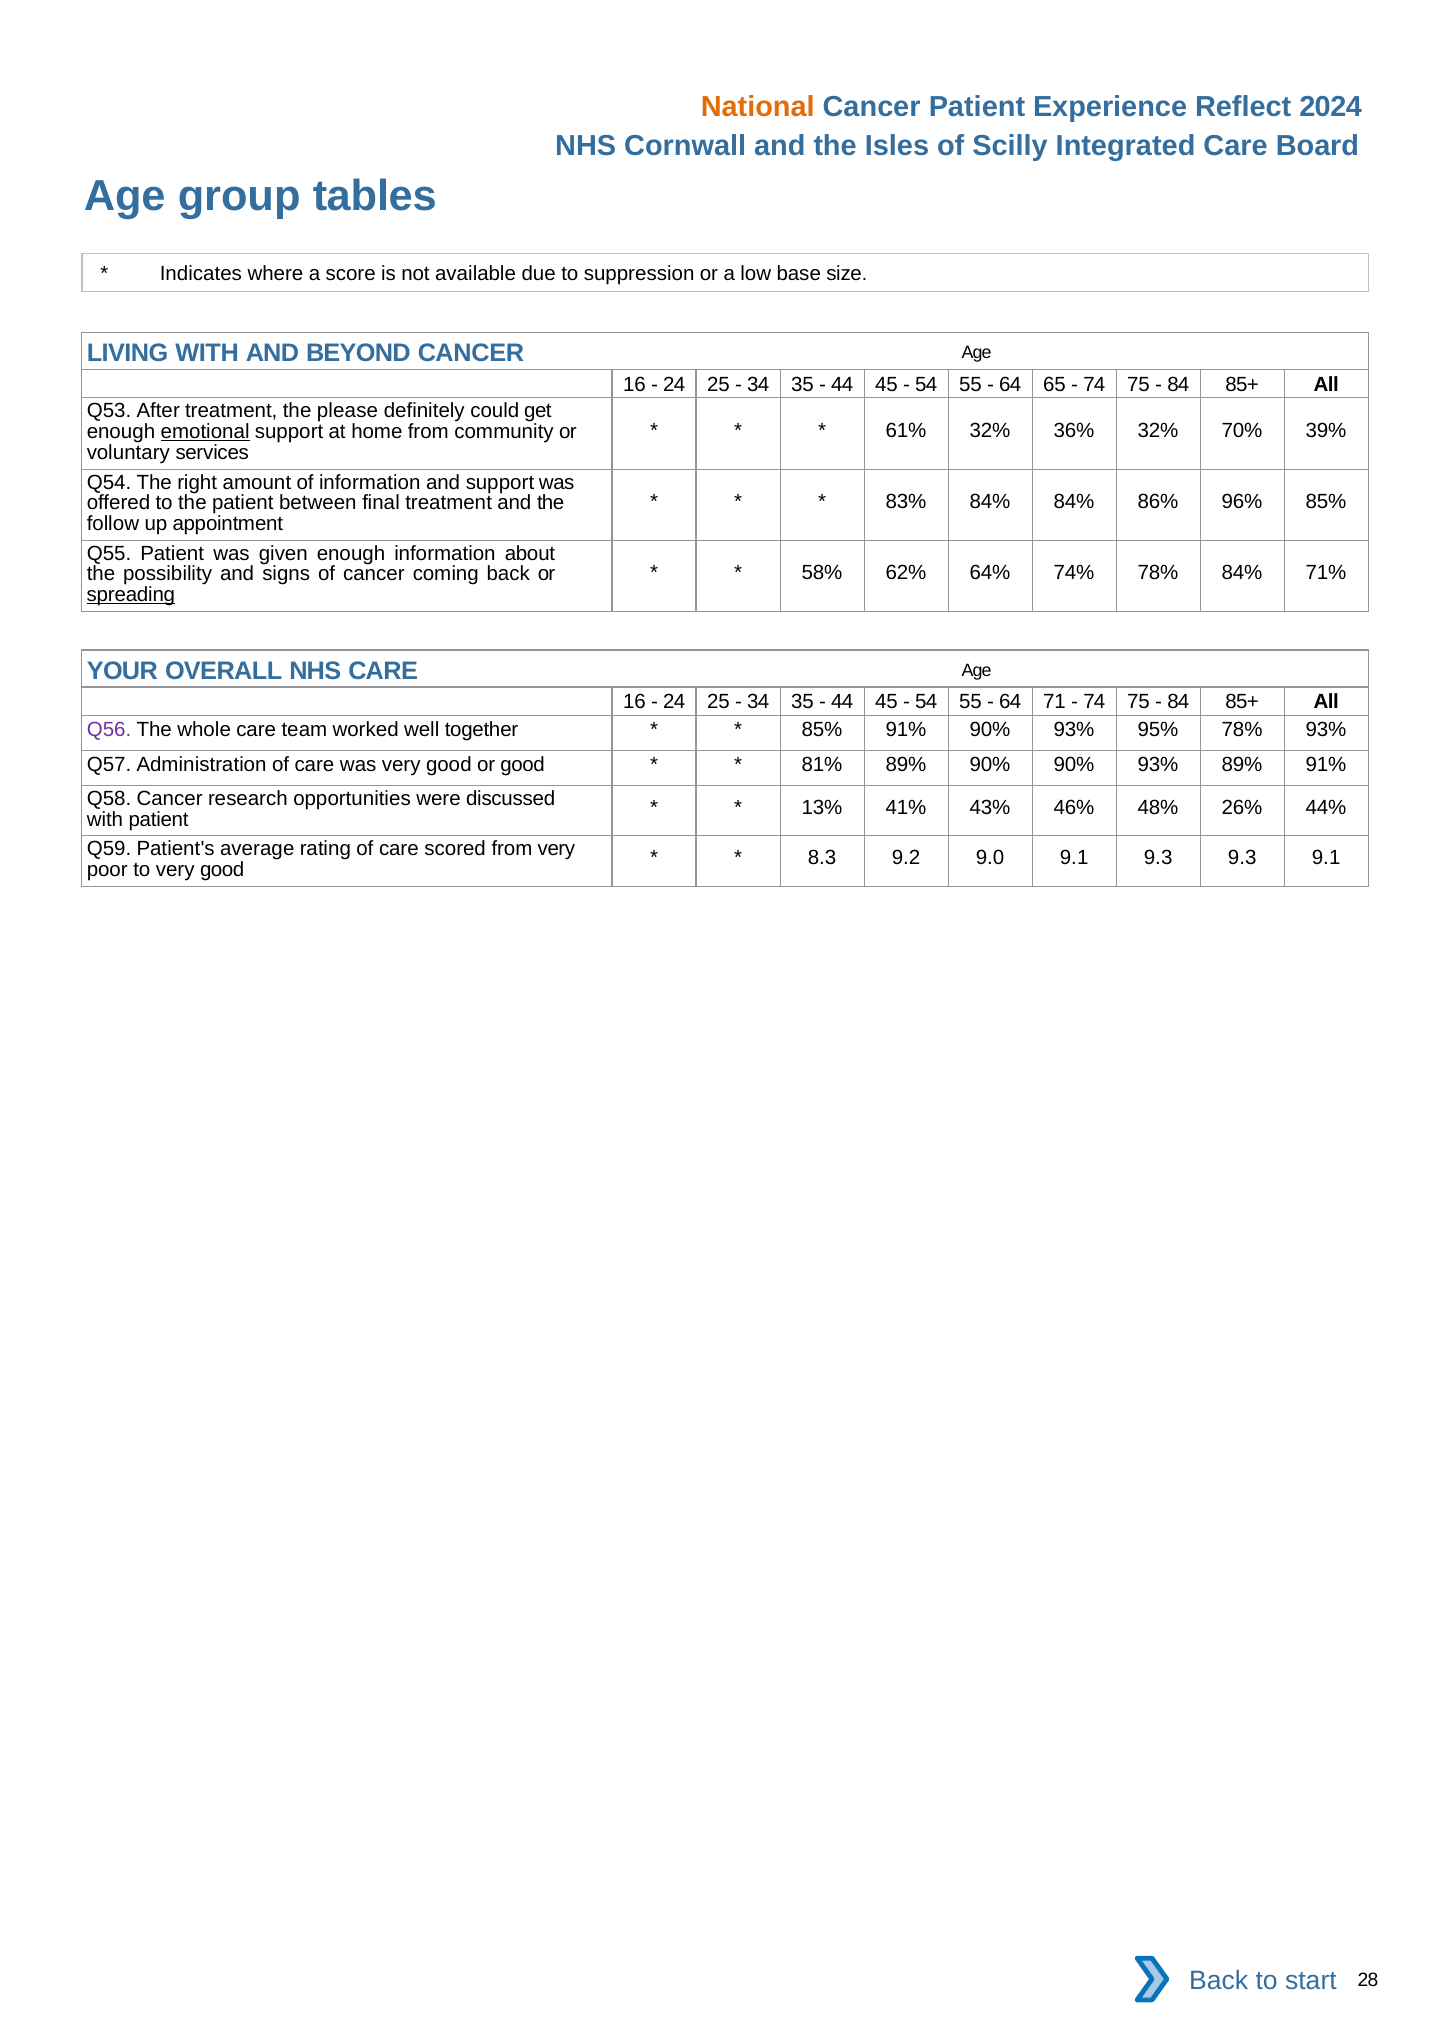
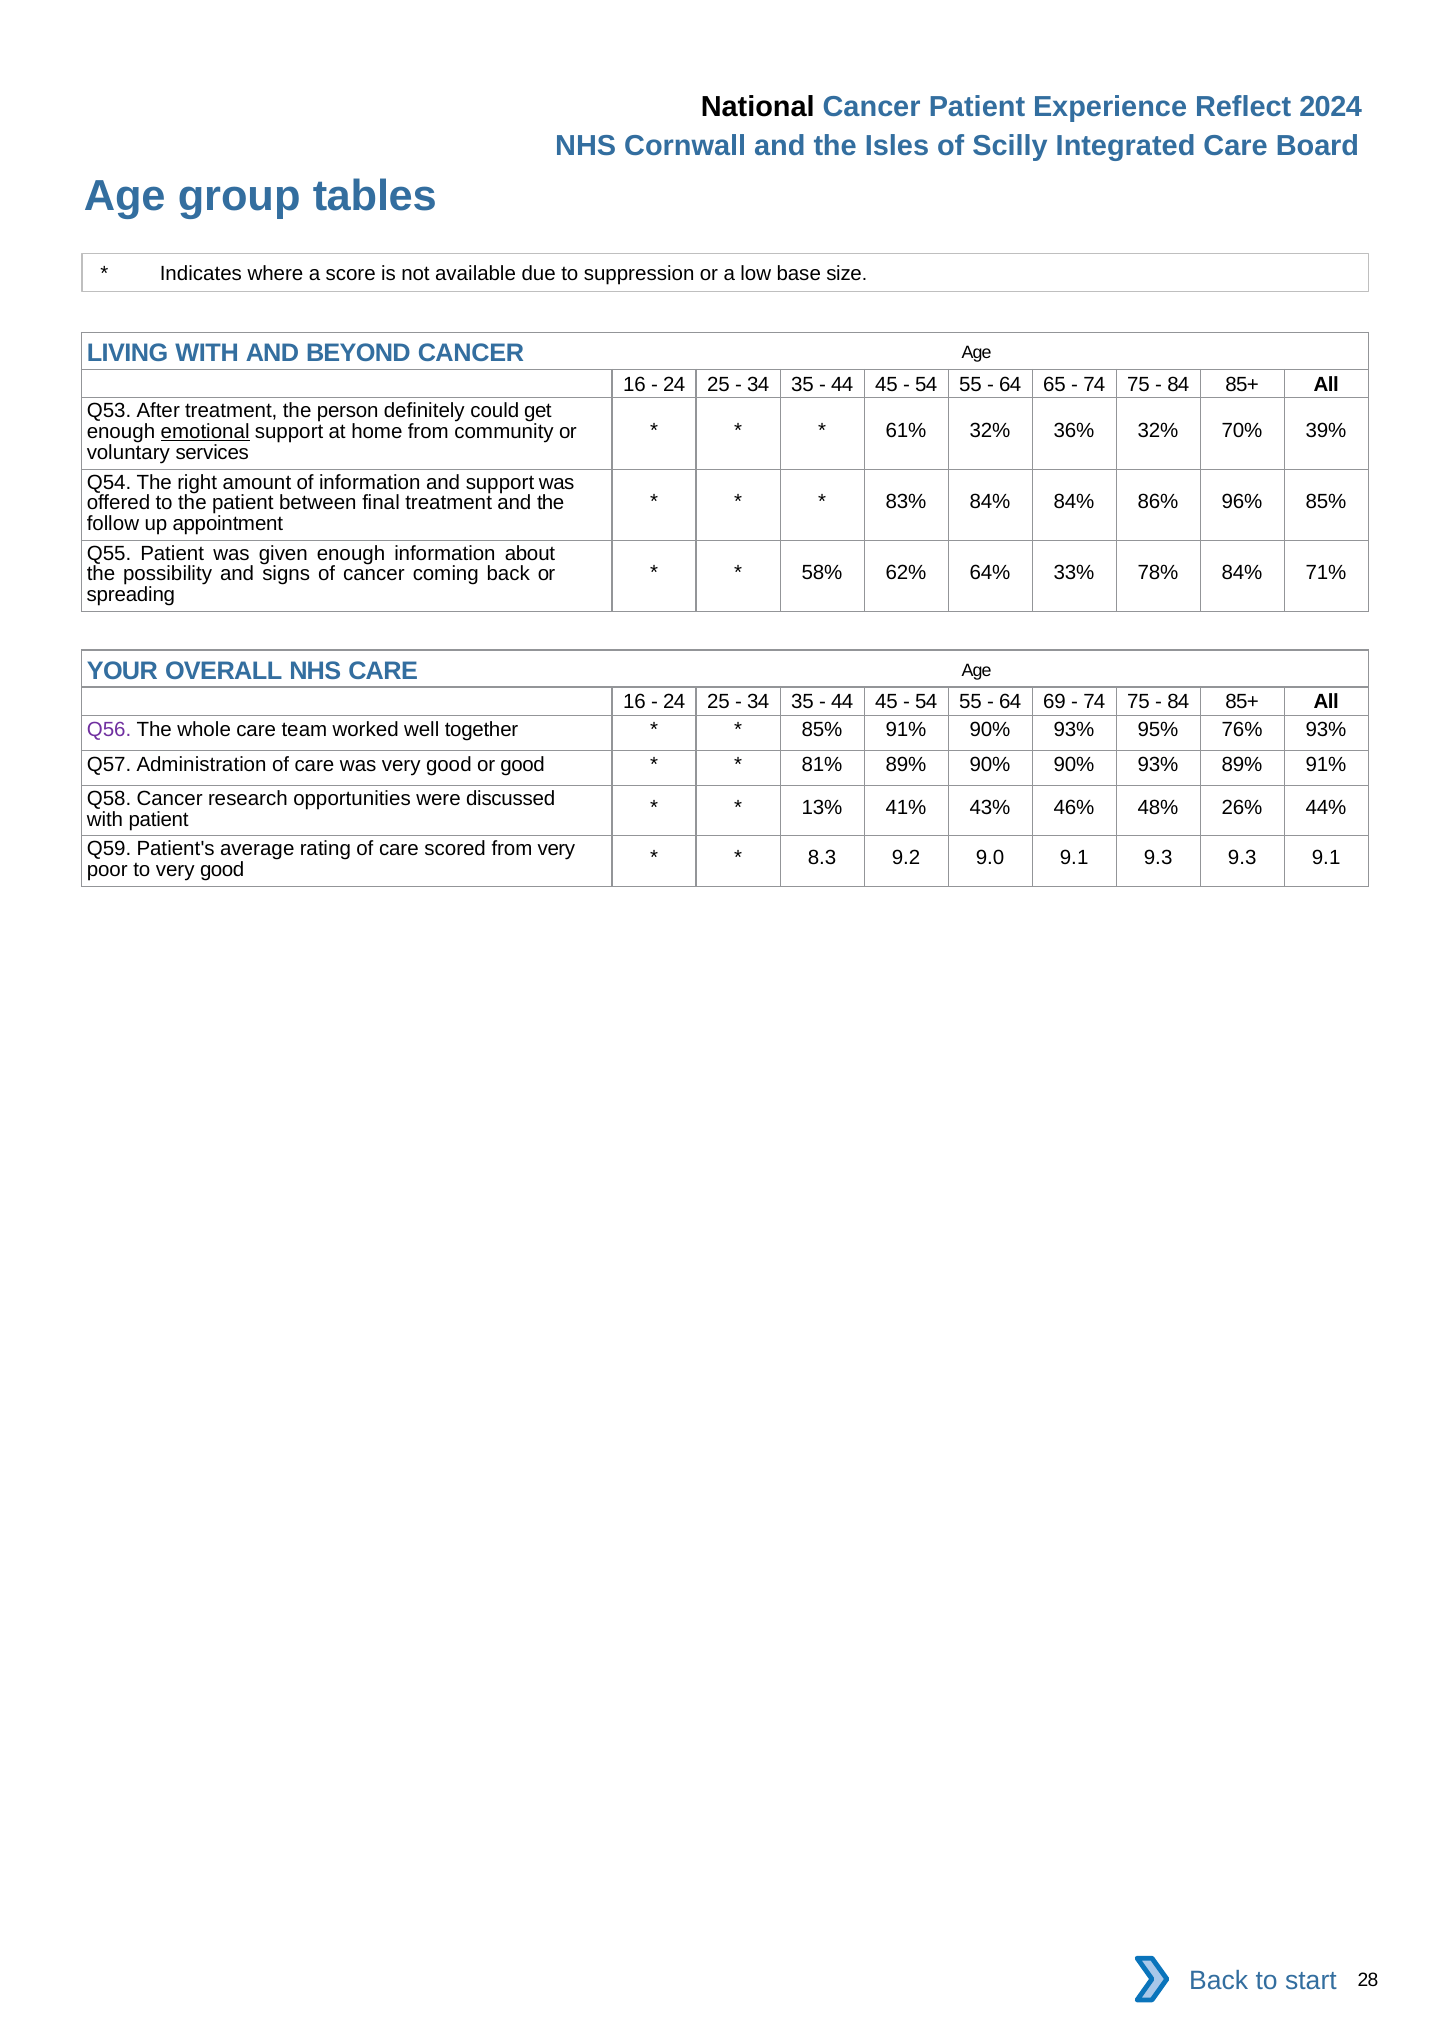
National colour: orange -> black
please: please -> person
74%: 74% -> 33%
spreading underline: present -> none
71: 71 -> 69
95% 78%: 78% -> 76%
